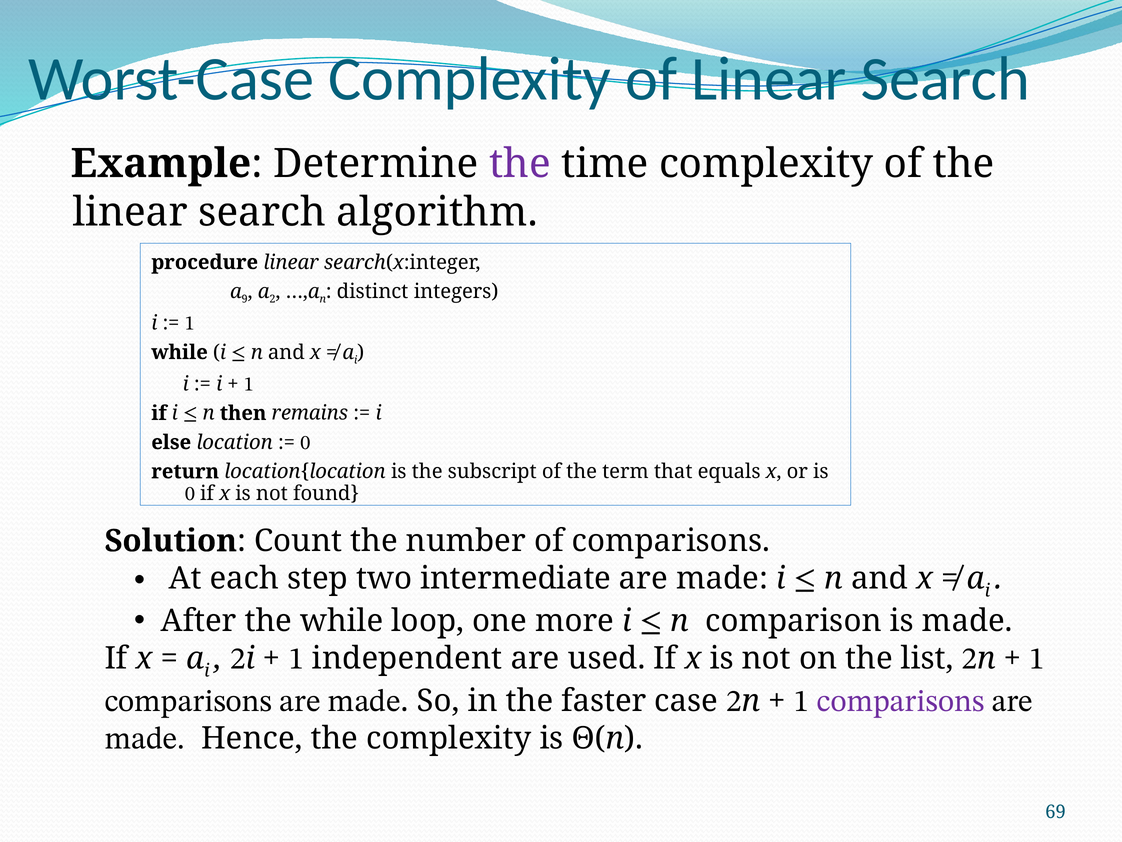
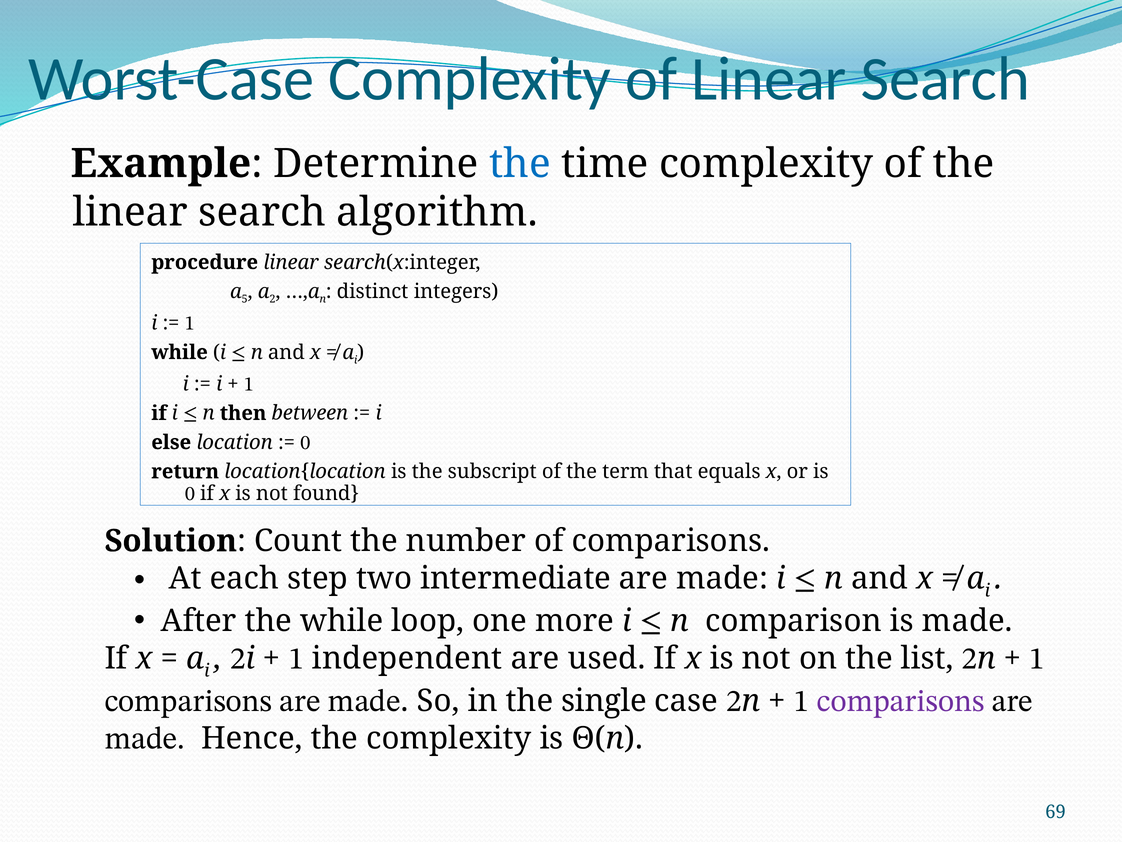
the at (520, 164) colour: purple -> blue
9: 9 -> 5
remains: remains -> between
faster: faster -> single
